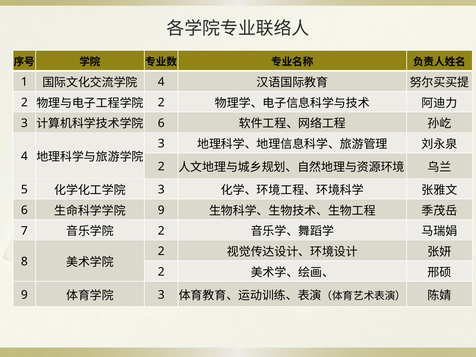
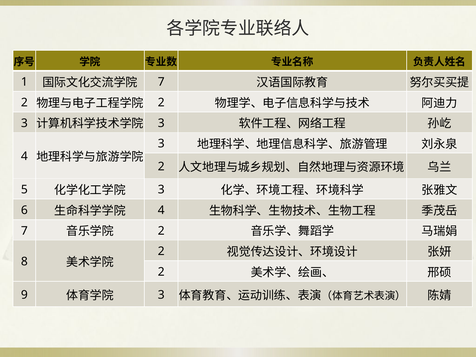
4 at (161, 82): 4 -> 7
6 at (161, 123): 6 -> 3
9 at (161, 210): 9 -> 4
